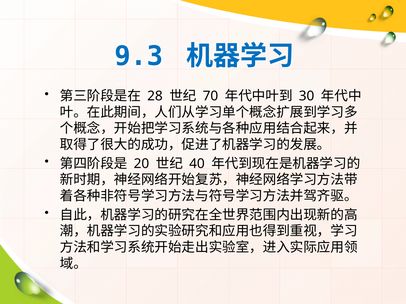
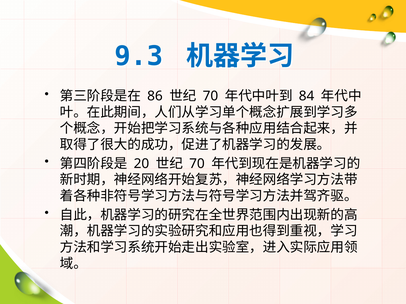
28: 28 -> 86
30: 30 -> 84
40 at (197, 164): 40 -> 70
